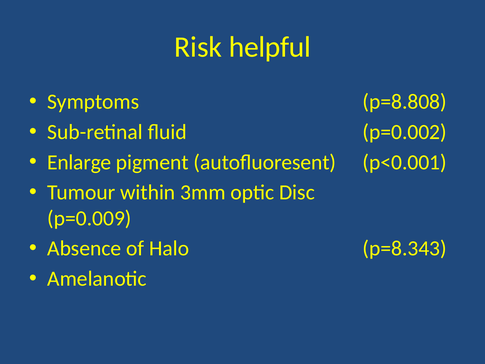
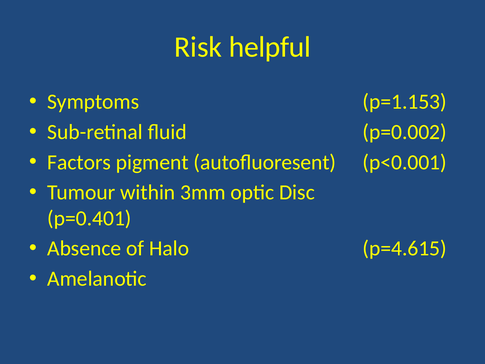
p=8.808: p=8.808 -> p=1.153
Enlarge: Enlarge -> Factors
p=0.009: p=0.009 -> p=0.401
p=8.343: p=8.343 -> p=4.615
